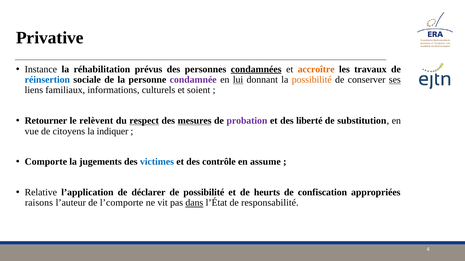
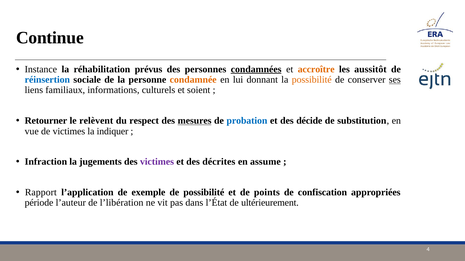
Privative: Privative -> Continue
travaux: travaux -> aussitôt
condamnée colour: purple -> orange
lui underline: present -> none
respect underline: present -> none
probation colour: purple -> blue
liberté: liberté -> décide
de citoyens: citoyens -> victimes
Comporte: Comporte -> Infraction
victimes at (157, 162) colour: blue -> purple
contrôle: contrôle -> décrites
Relative: Relative -> Rapport
déclarer: déclarer -> exemple
heurts: heurts -> points
raisons: raisons -> période
l’comporte: l’comporte -> l’libération
dans underline: present -> none
responsabilité: responsabilité -> ultérieurement
